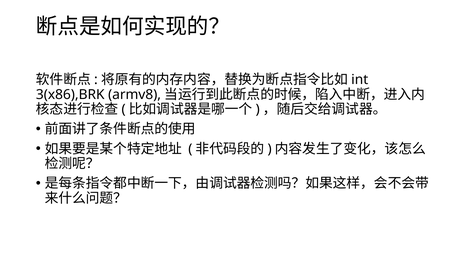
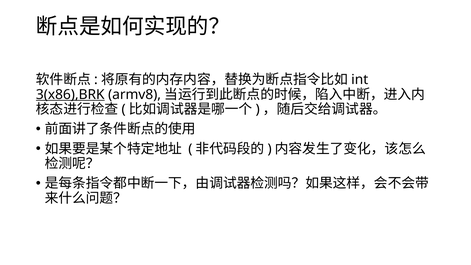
3(x86),BRK underline: none -> present
